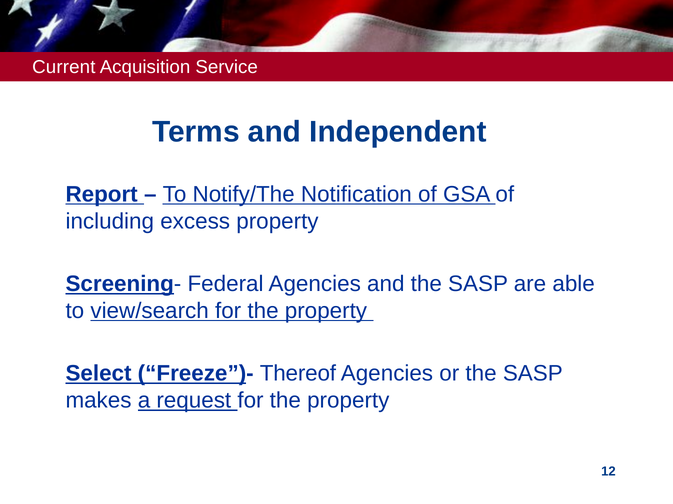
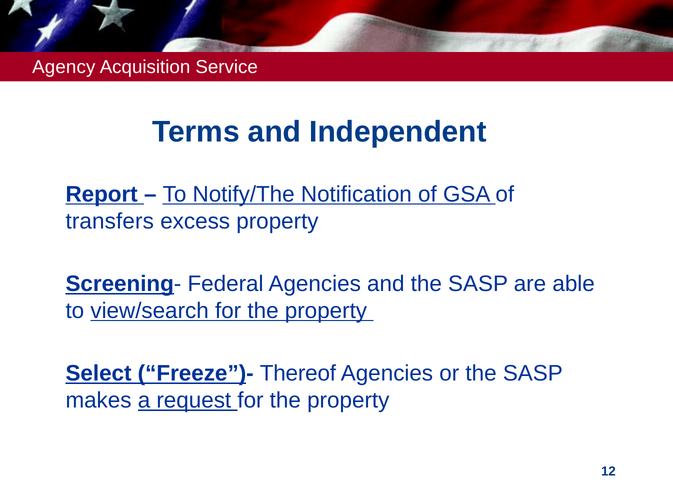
Current: Current -> Agency
including: including -> transfers
